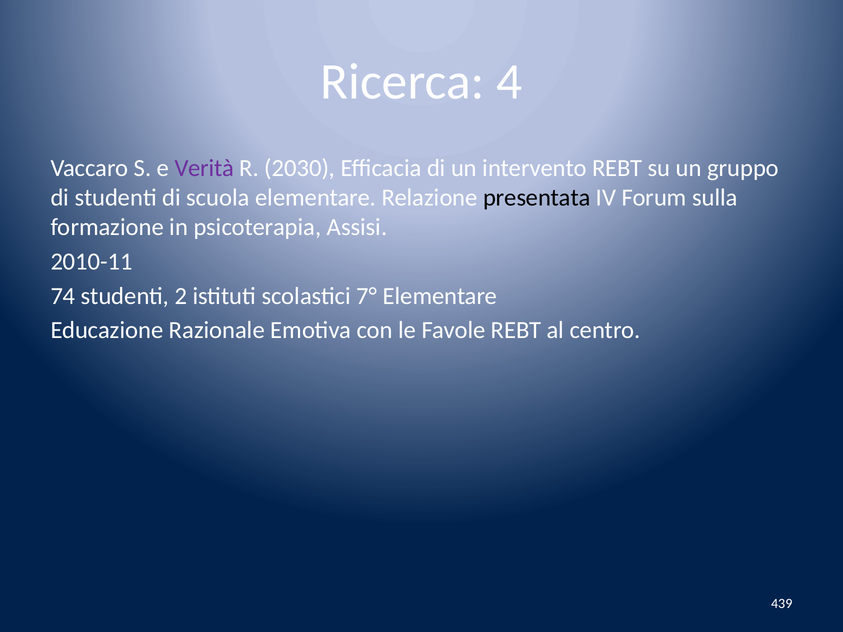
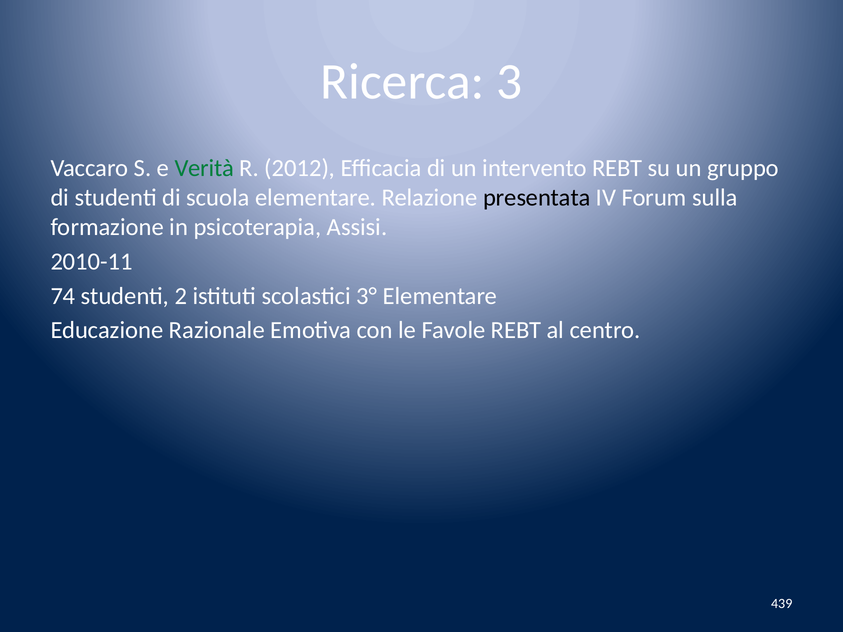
4: 4 -> 3
Verità colour: purple -> green
2030: 2030 -> 2012
7°: 7° -> 3°
